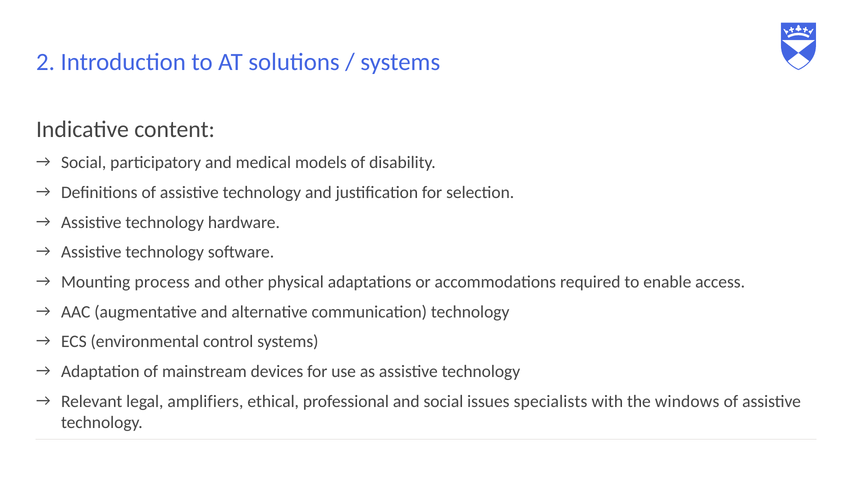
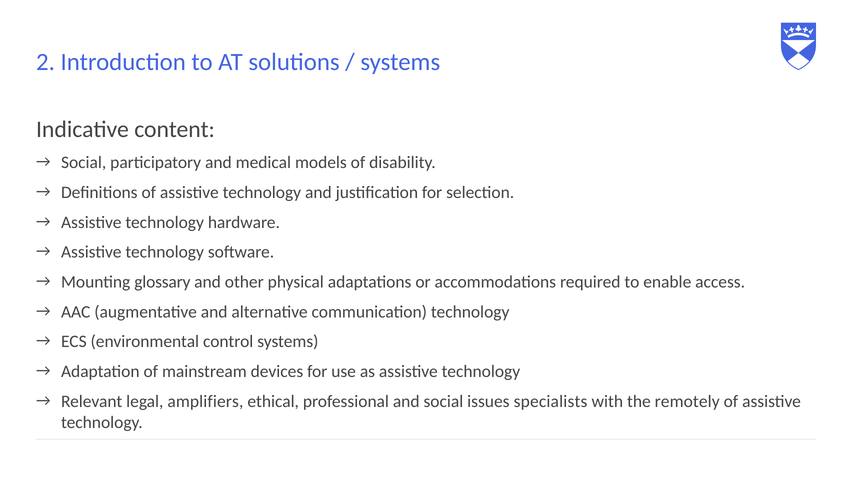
process: process -> glossary
windows: windows -> remotely
